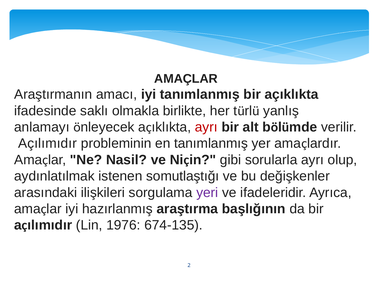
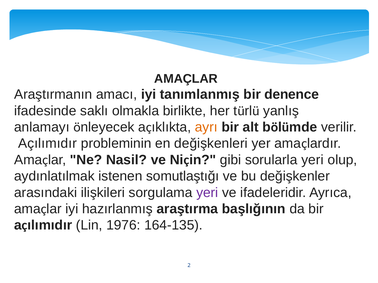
bir açıklıkta: açıklıkta -> denence
ayrı at (206, 127) colour: red -> orange
en tanımlanmış: tanımlanmış -> değişkenleri
sorularla ayrı: ayrı -> yeri
674-135: 674-135 -> 164-135
